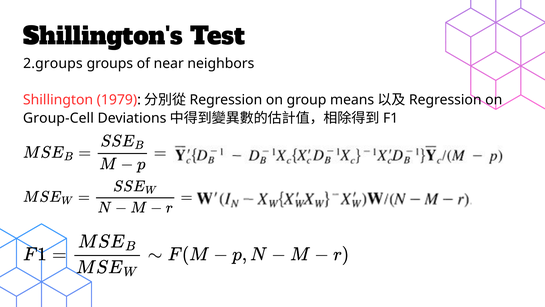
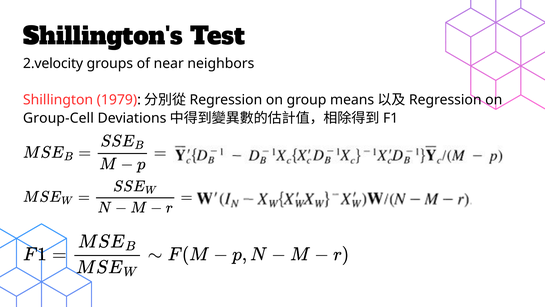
2.groups: 2.groups -> 2.velocity
